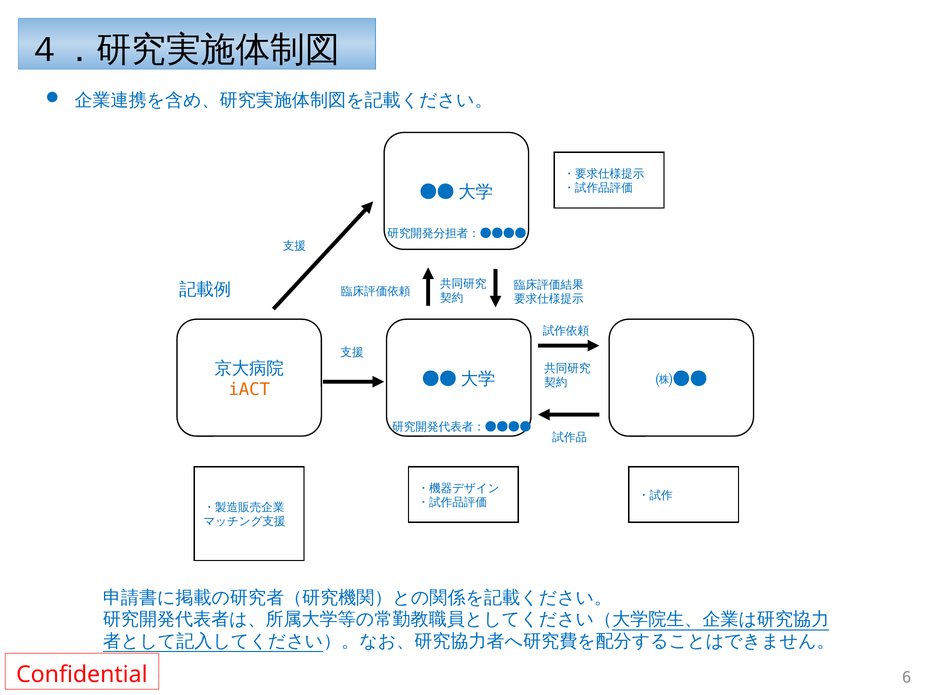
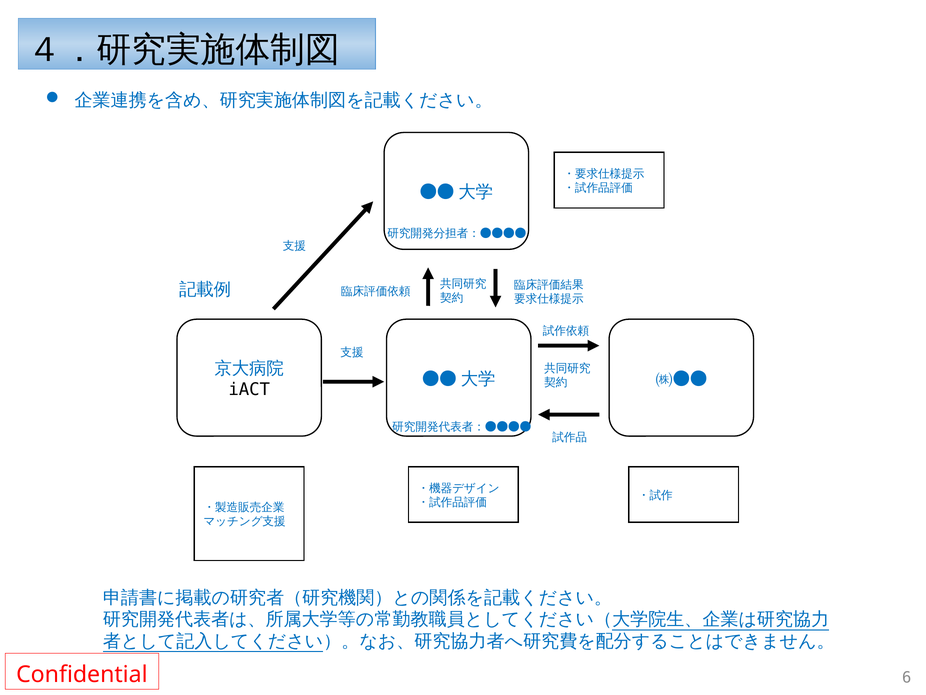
iACT colour: orange -> black
